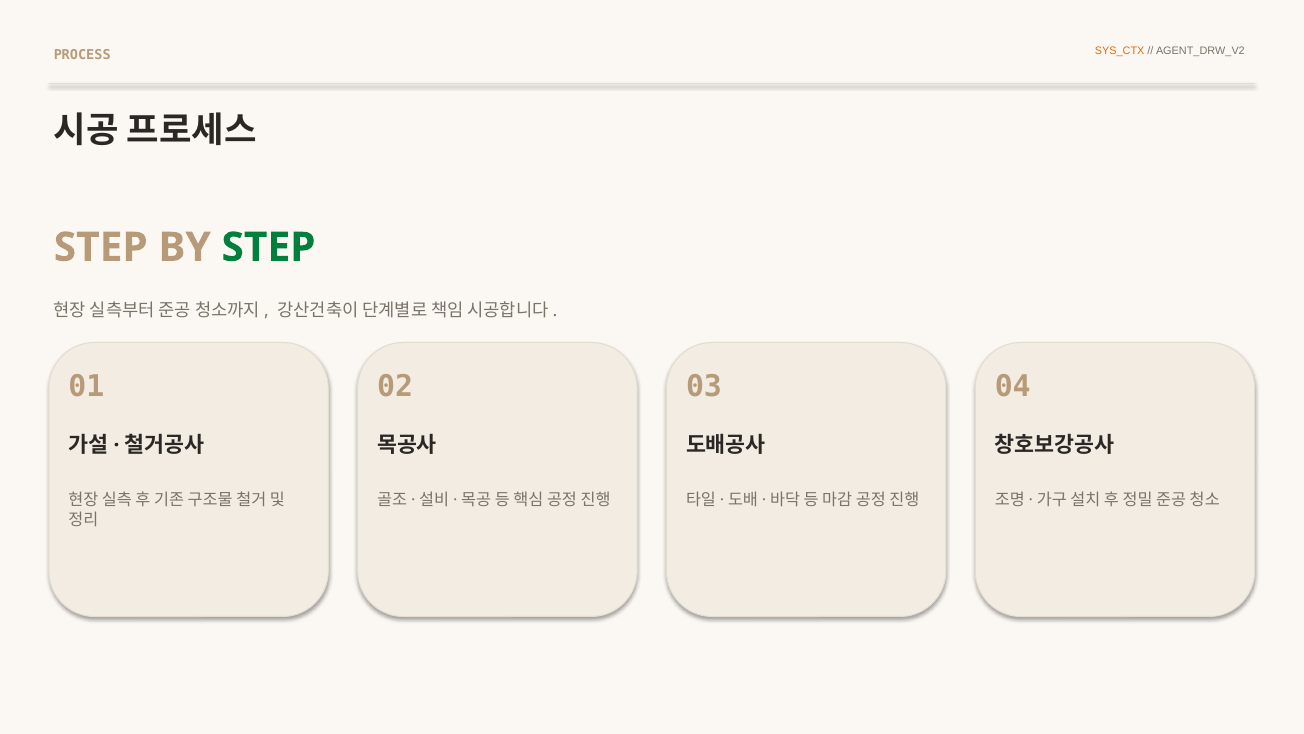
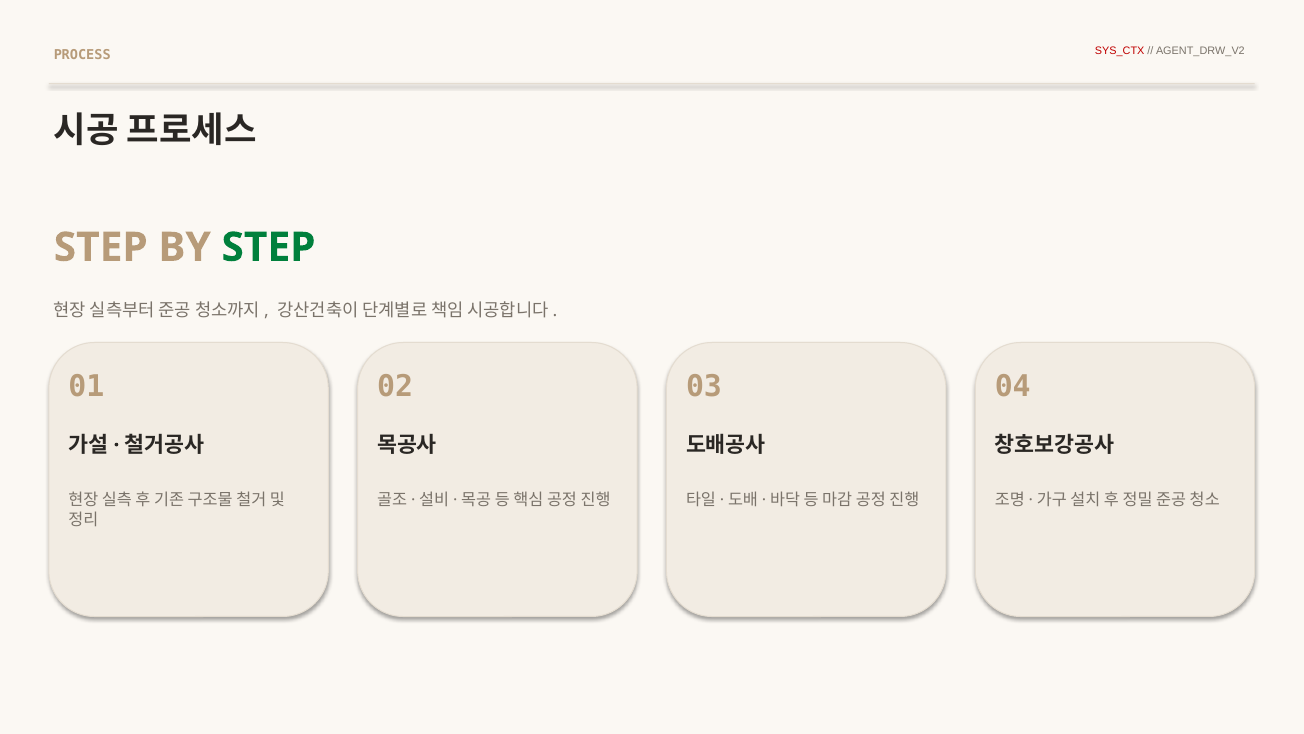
SYS_CTX colour: orange -> red
